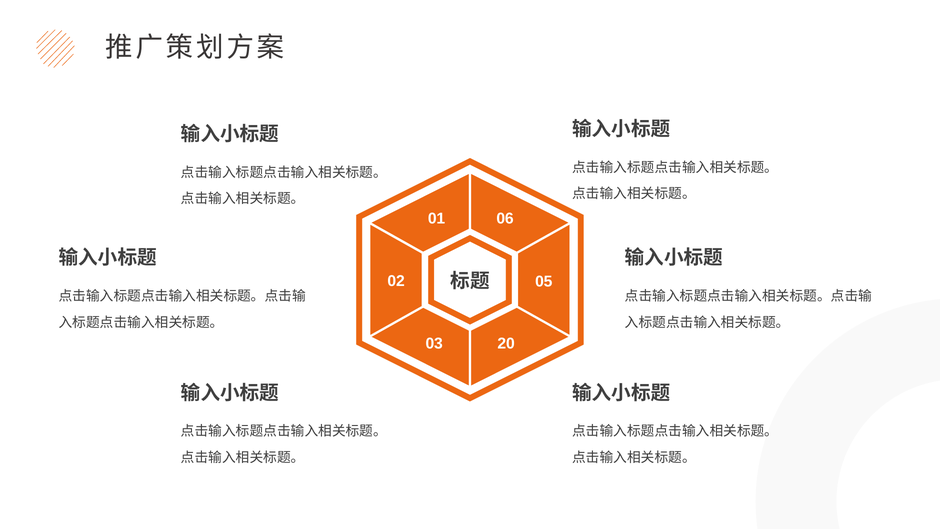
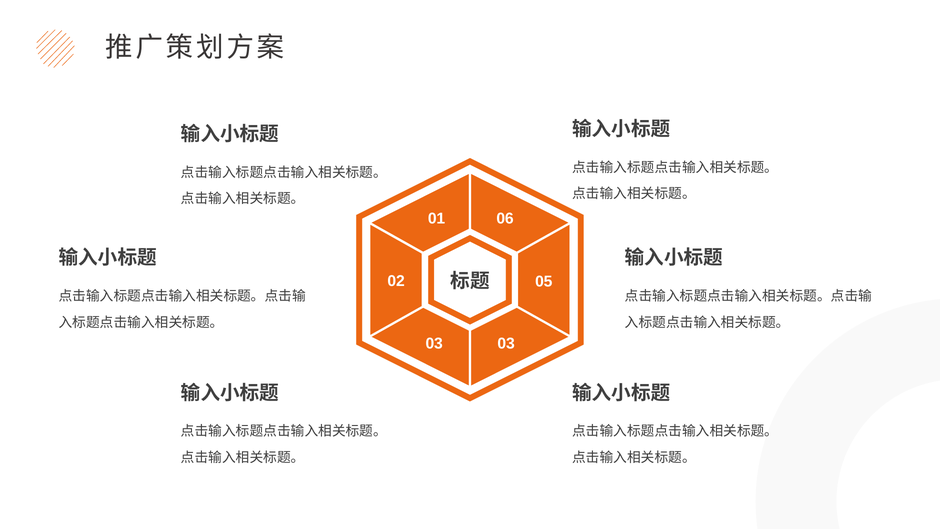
03 20: 20 -> 03
